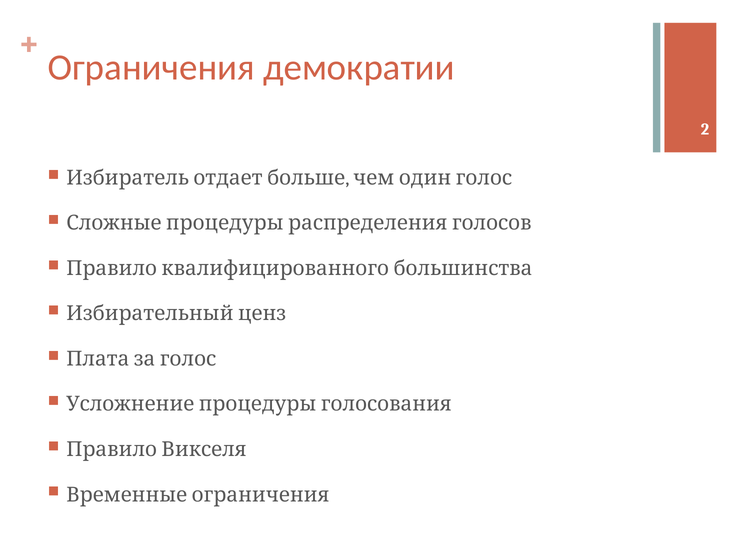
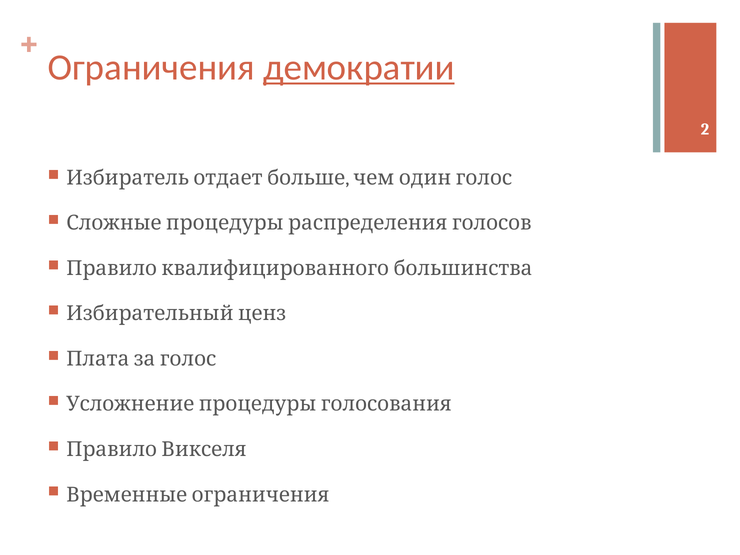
демократии underline: none -> present
